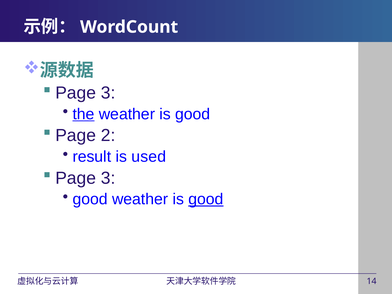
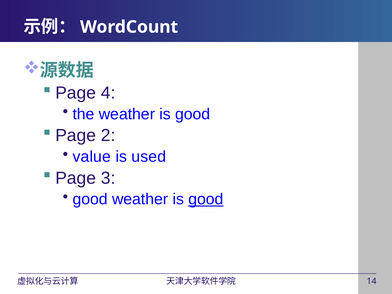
3 at (108, 93): 3 -> 4
the underline: present -> none
result: result -> value
